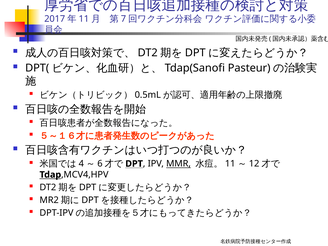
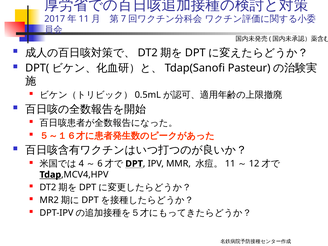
MMR underline: present -> none
